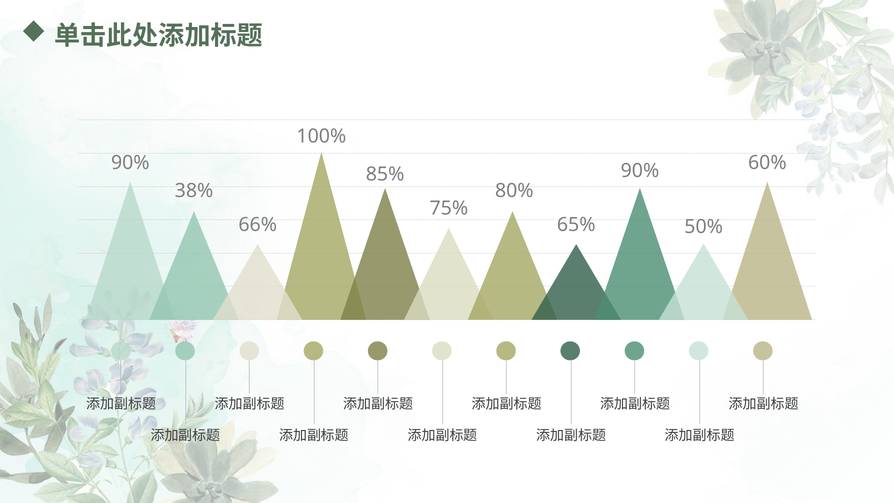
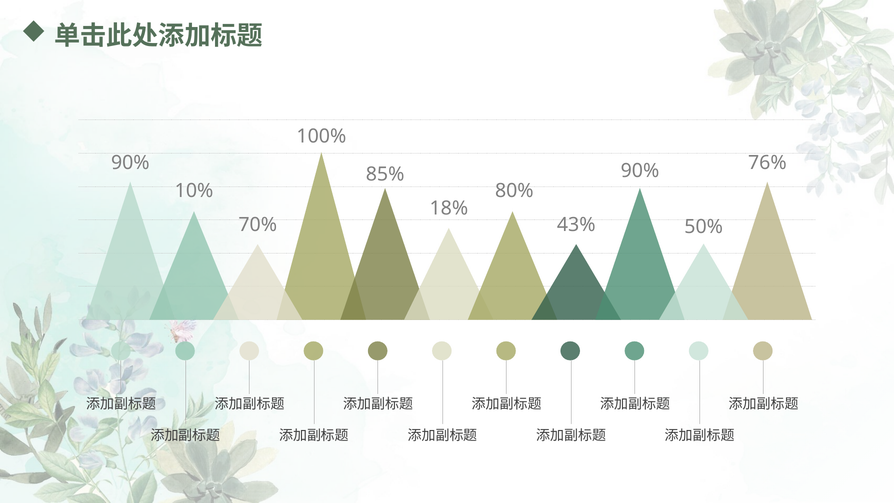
60%: 60% -> 76%
38%: 38% -> 10%
75%: 75% -> 18%
66%: 66% -> 70%
65%: 65% -> 43%
